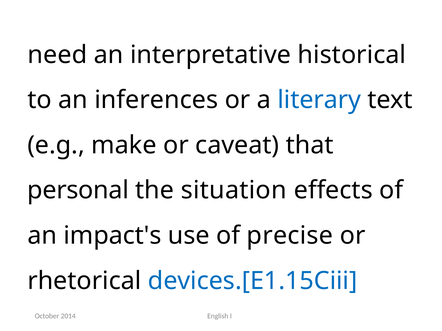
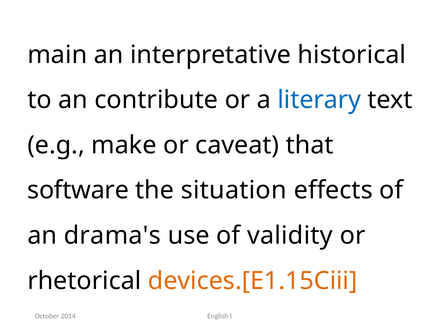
need: need -> main
inferences: inferences -> contribute
personal: personal -> software
impact's: impact's -> drama's
precise: precise -> validity
devices.[E1.15Ciii colour: blue -> orange
